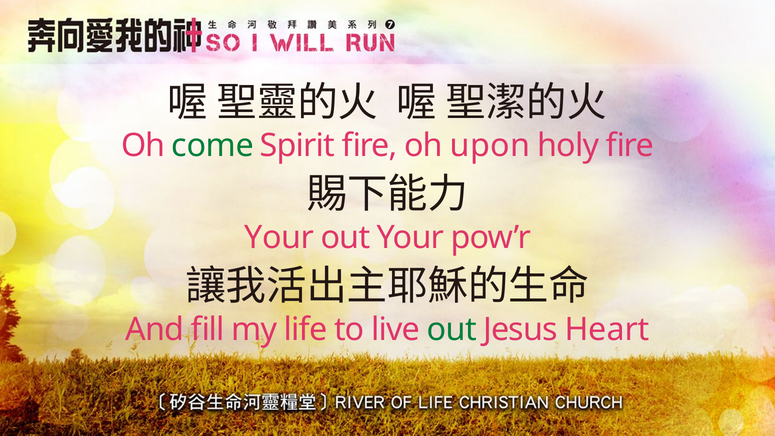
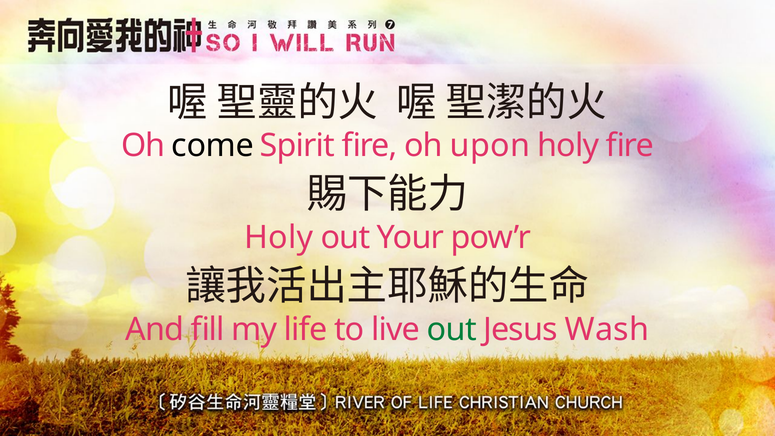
come colour: green -> black
Your at (279, 238): Your -> Holy
Heart: Heart -> Wash
